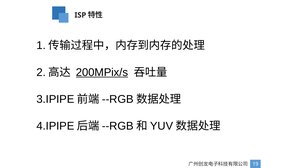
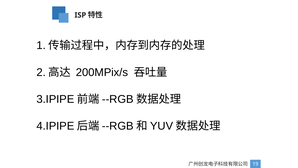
200MPix/s underline: present -> none
